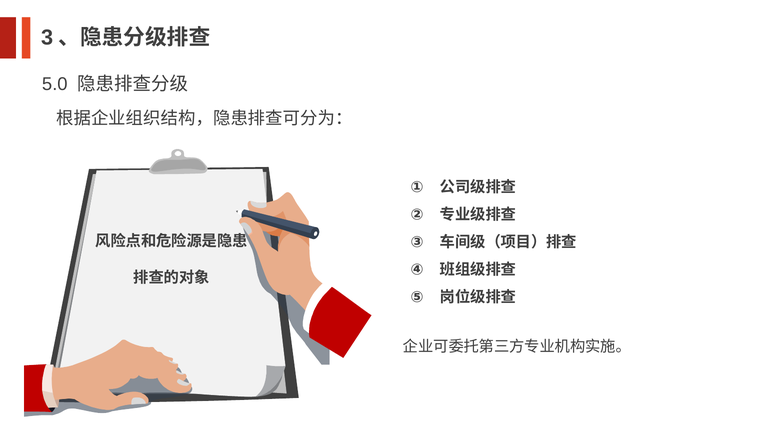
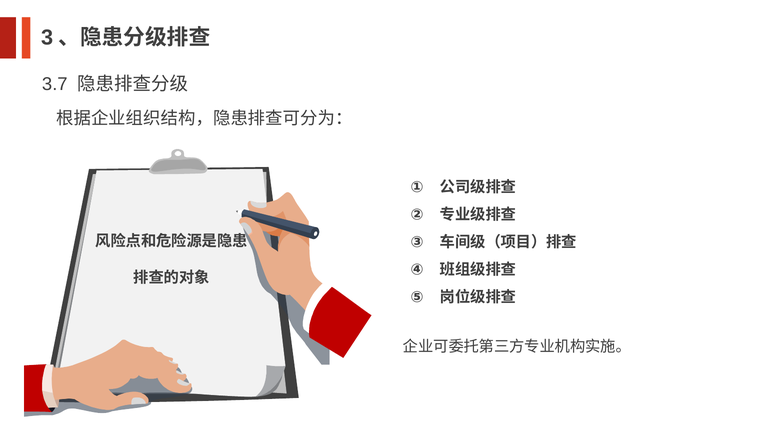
5.0: 5.0 -> 3.7
